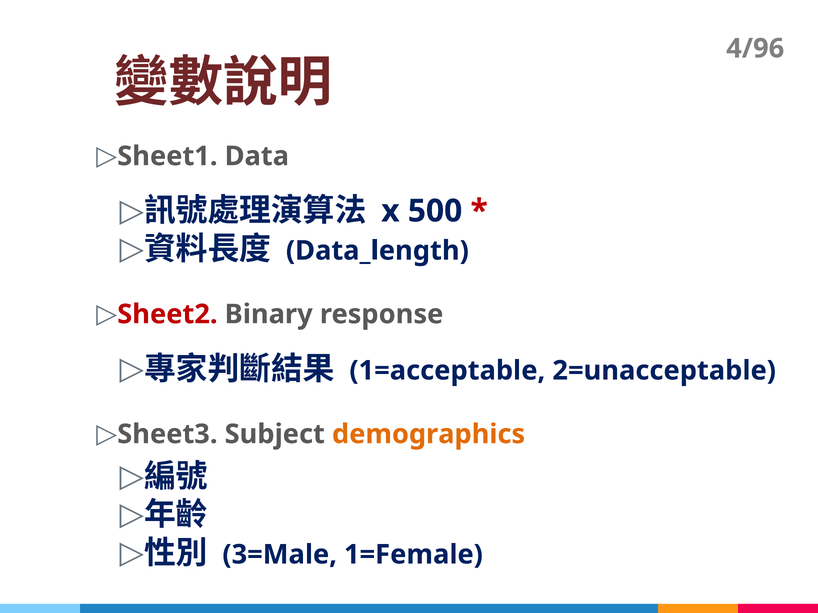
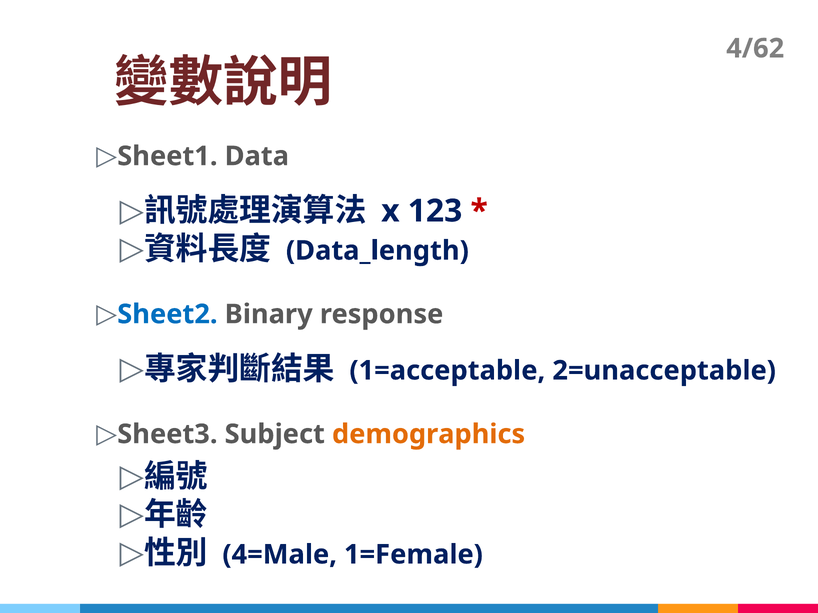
4/96: 4/96 -> 4/62
500: 500 -> 123
Sheet2 colour: red -> blue
3=Male: 3=Male -> 4=Male
